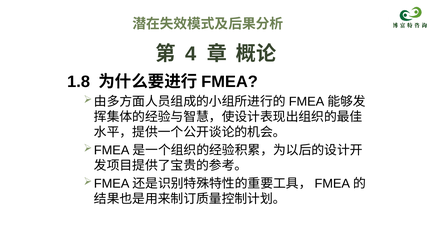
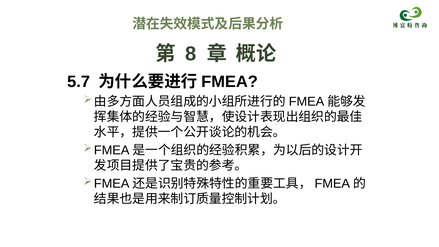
4: 4 -> 8
1.8: 1.8 -> 5.7
